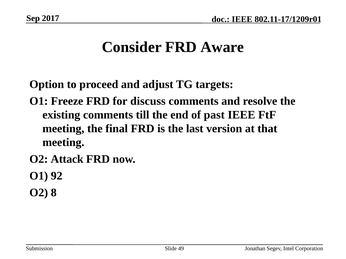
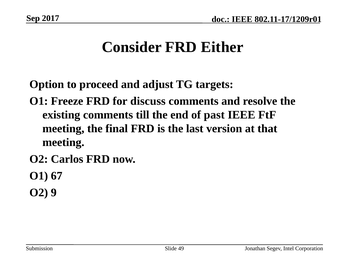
Aware: Aware -> Either
Attack: Attack -> Carlos
92: 92 -> 67
8: 8 -> 9
